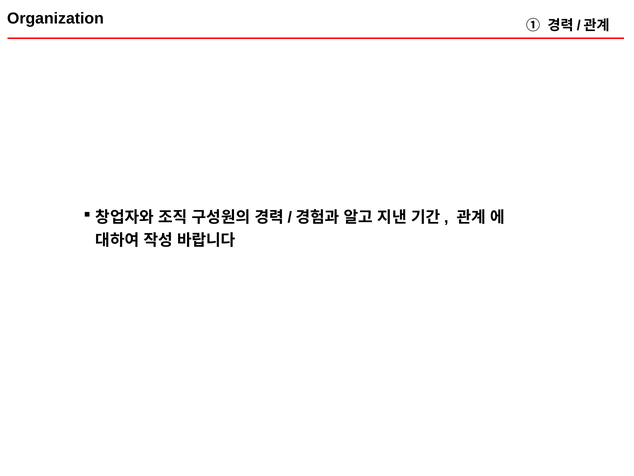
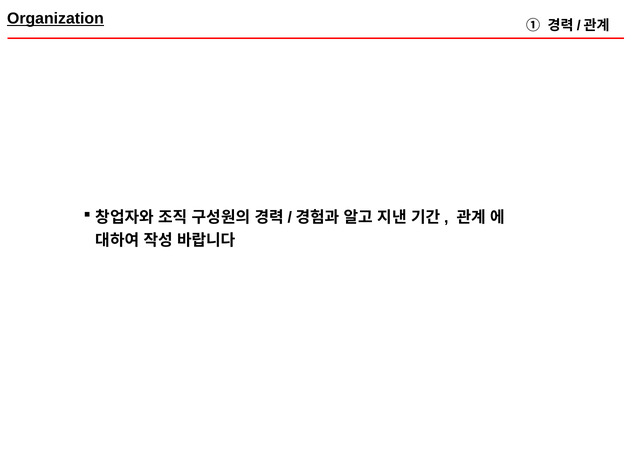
Organization underline: none -> present
